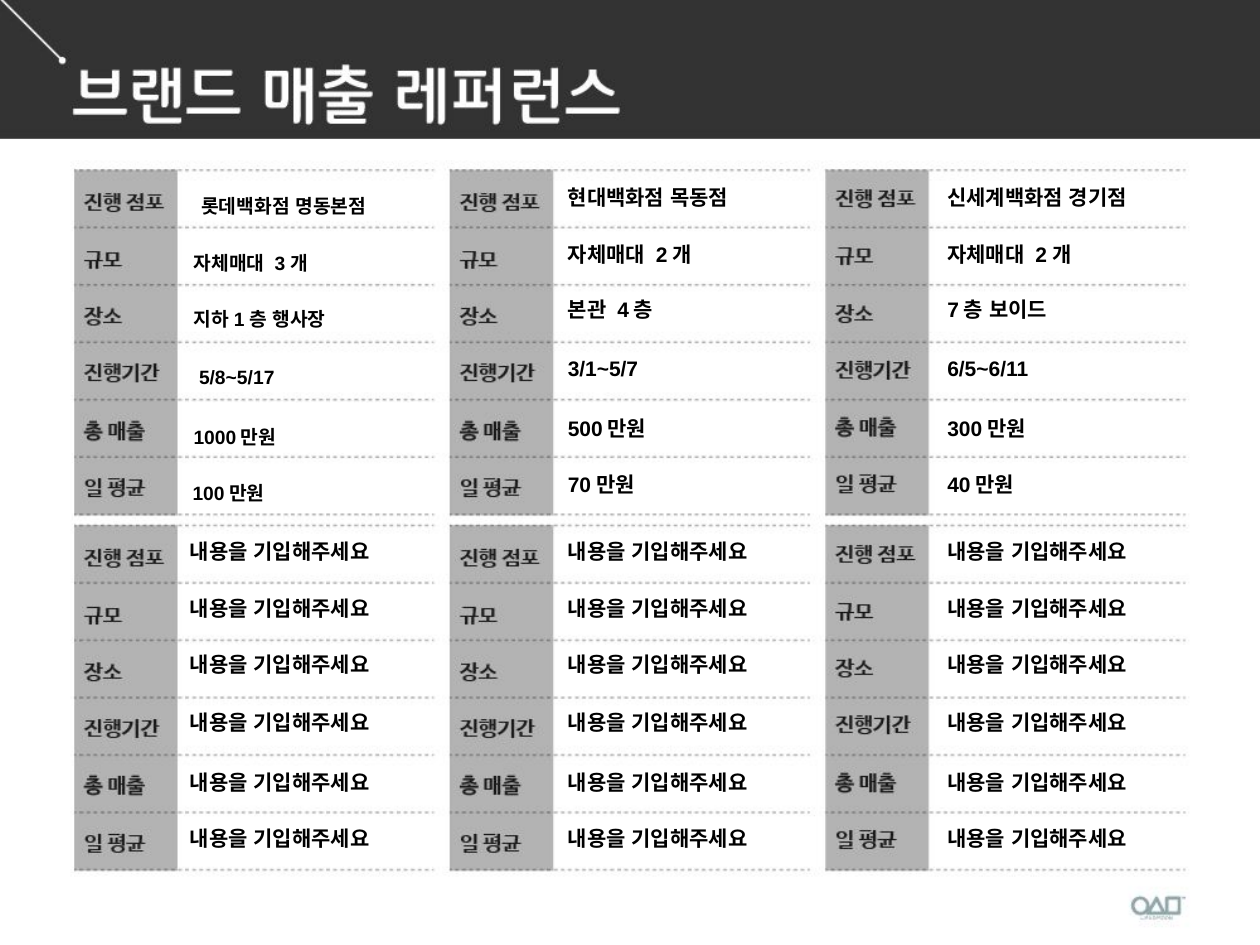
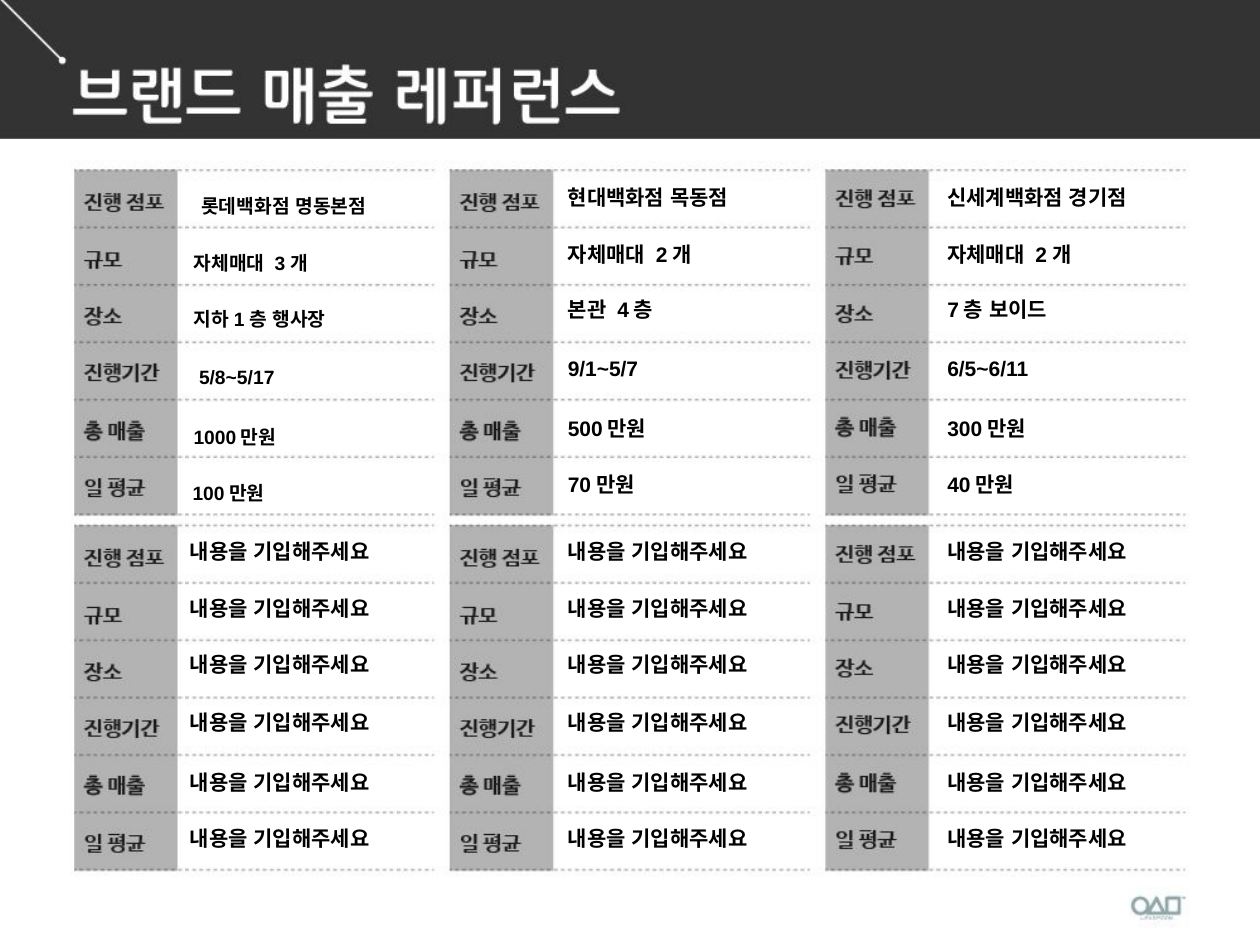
3/1~5/7: 3/1~5/7 -> 9/1~5/7
